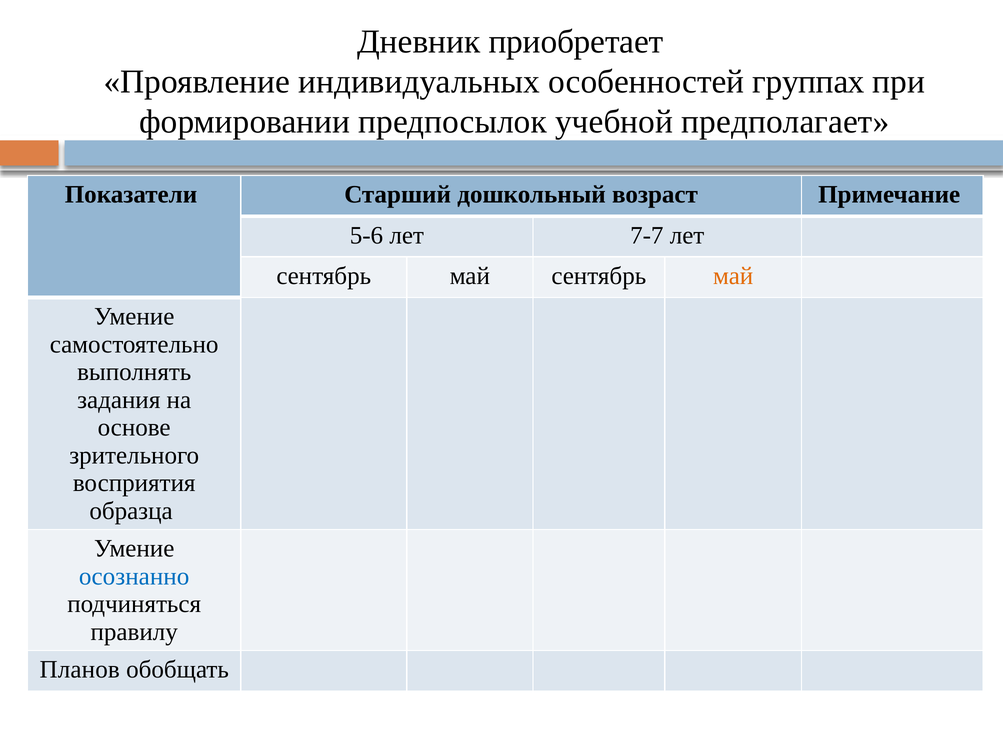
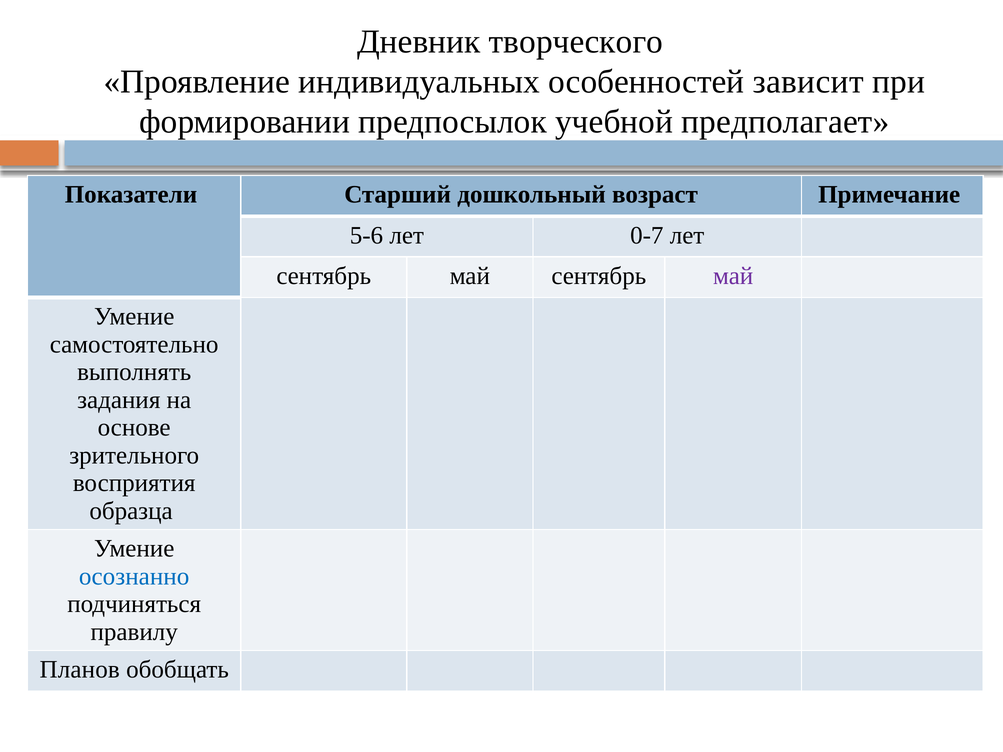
приобретает: приобретает -> творческого
группах: группах -> зависит
7-7: 7-7 -> 0-7
май at (733, 276) colour: orange -> purple
